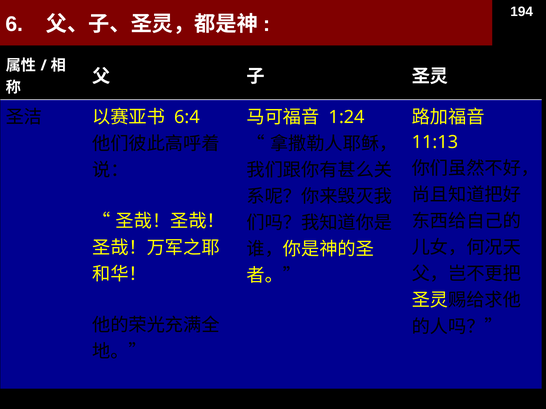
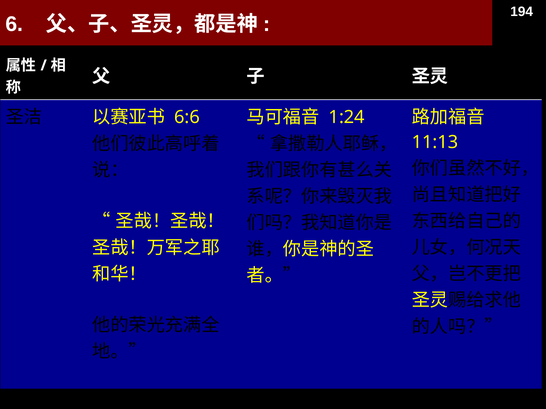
6:4: 6:4 -> 6:6
